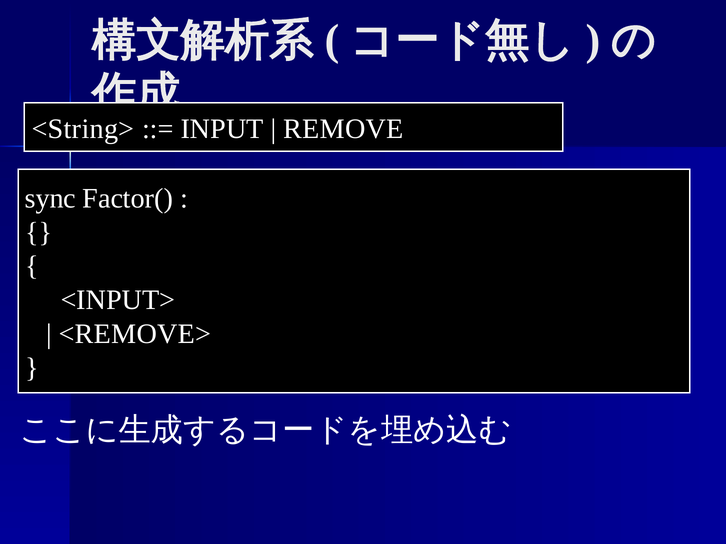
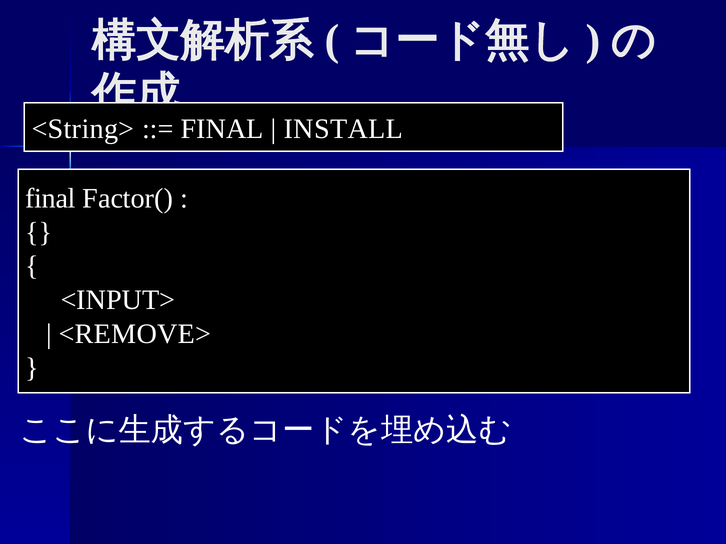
INPUT at (222, 129): INPUT -> FINAL
REMOVE: REMOVE -> INSTALL
sync at (50, 199): sync -> final
